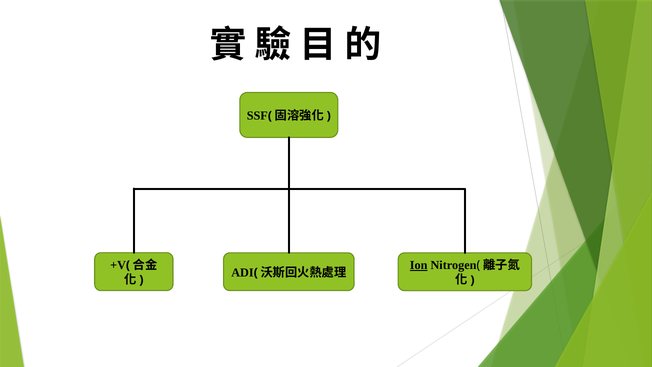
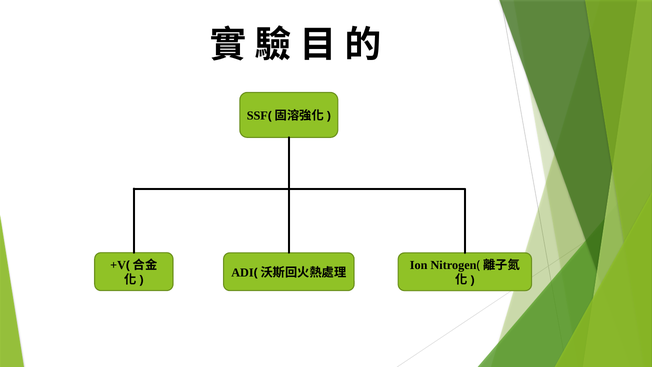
Ion underline: present -> none
